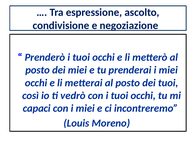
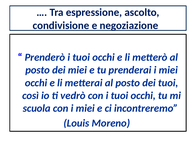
capaci: capaci -> scuola
